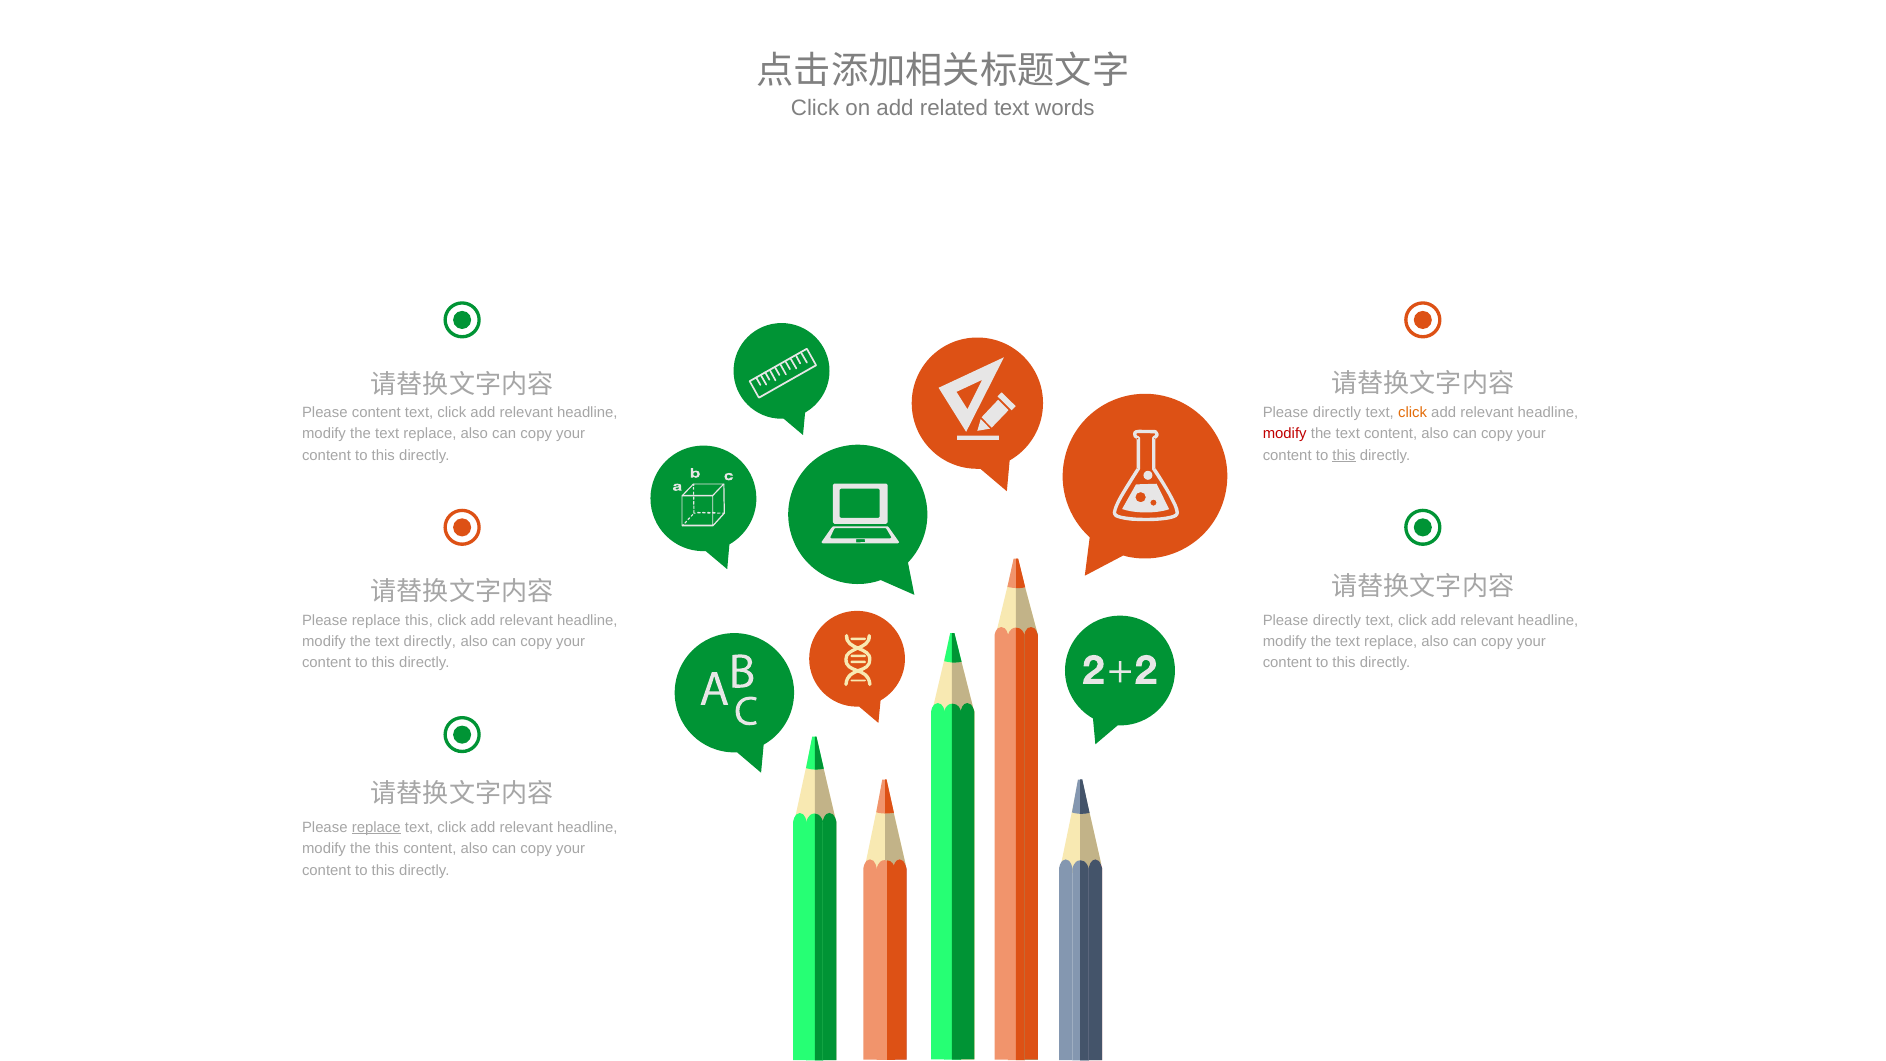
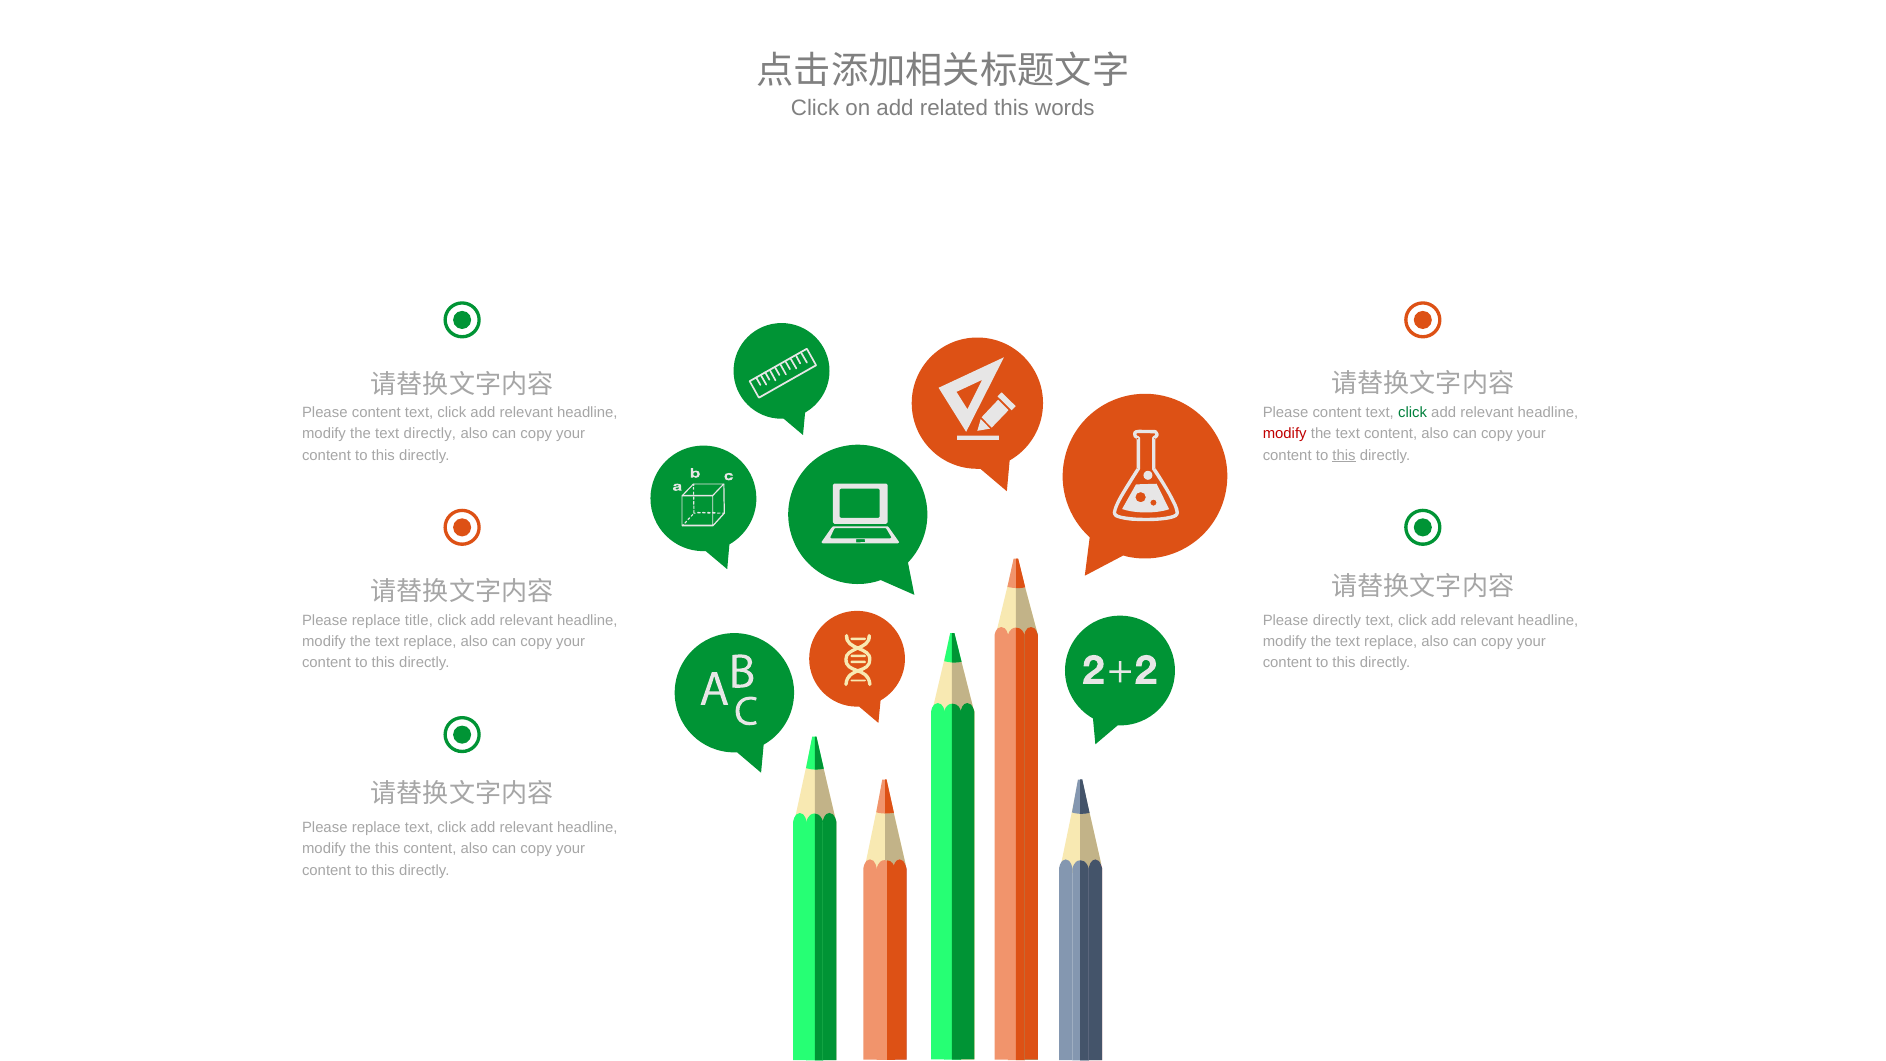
related text: text -> this
directly at (1337, 413): directly -> content
click at (1413, 413) colour: orange -> green
replace at (430, 434): replace -> directly
replace this: this -> title
directly at (430, 641): directly -> replace
replace at (376, 827) underline: present -> none
